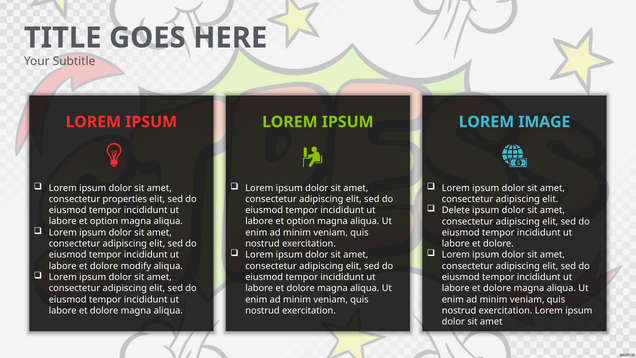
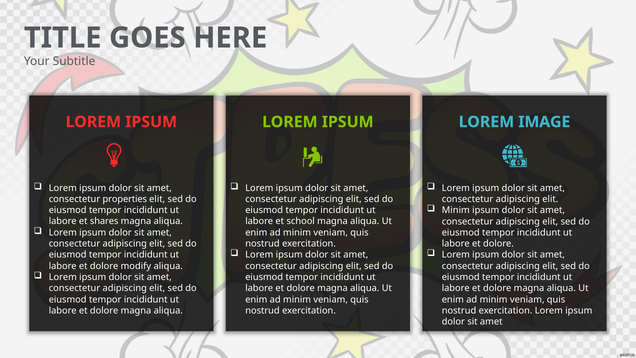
Delete at (456, 210): Delete -> Minim
option at (104, 221): option -> shares
option at (301, 221): option -> school
